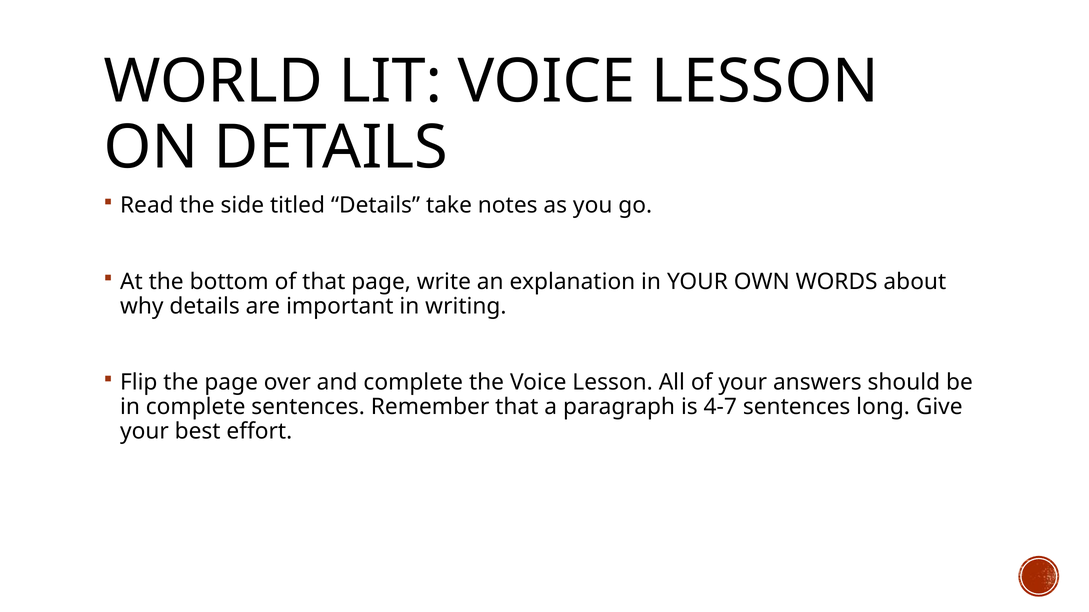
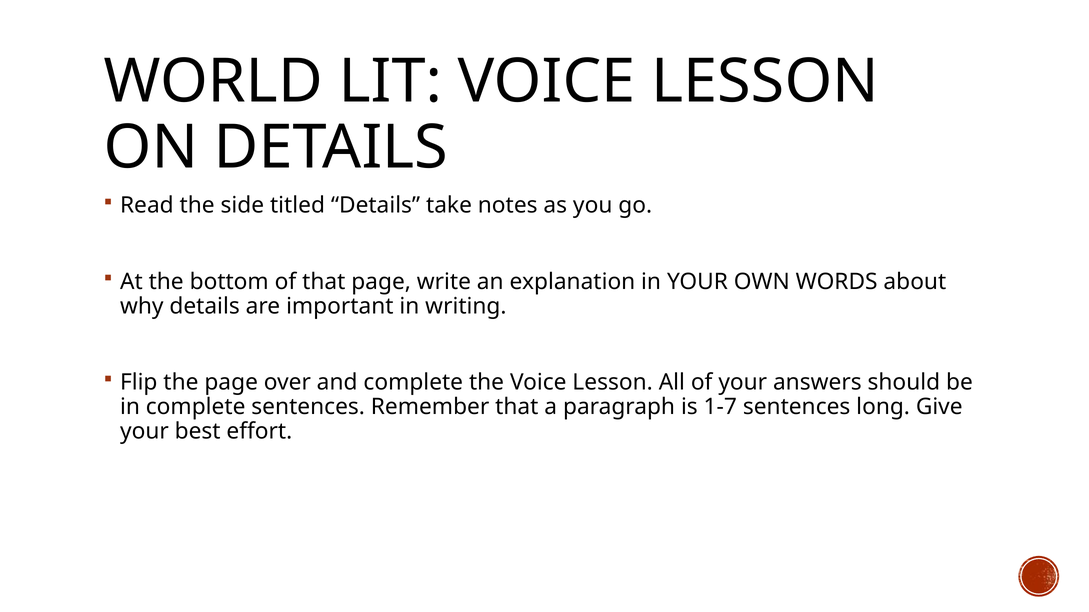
4-7: 4-7 -> 1-7
